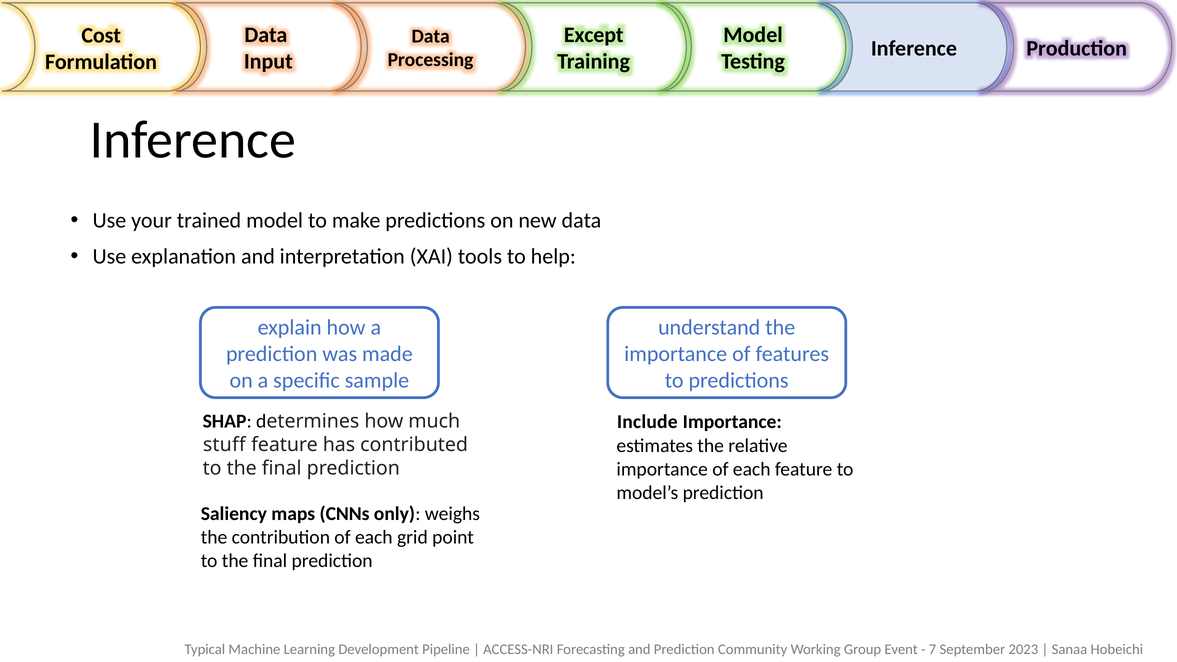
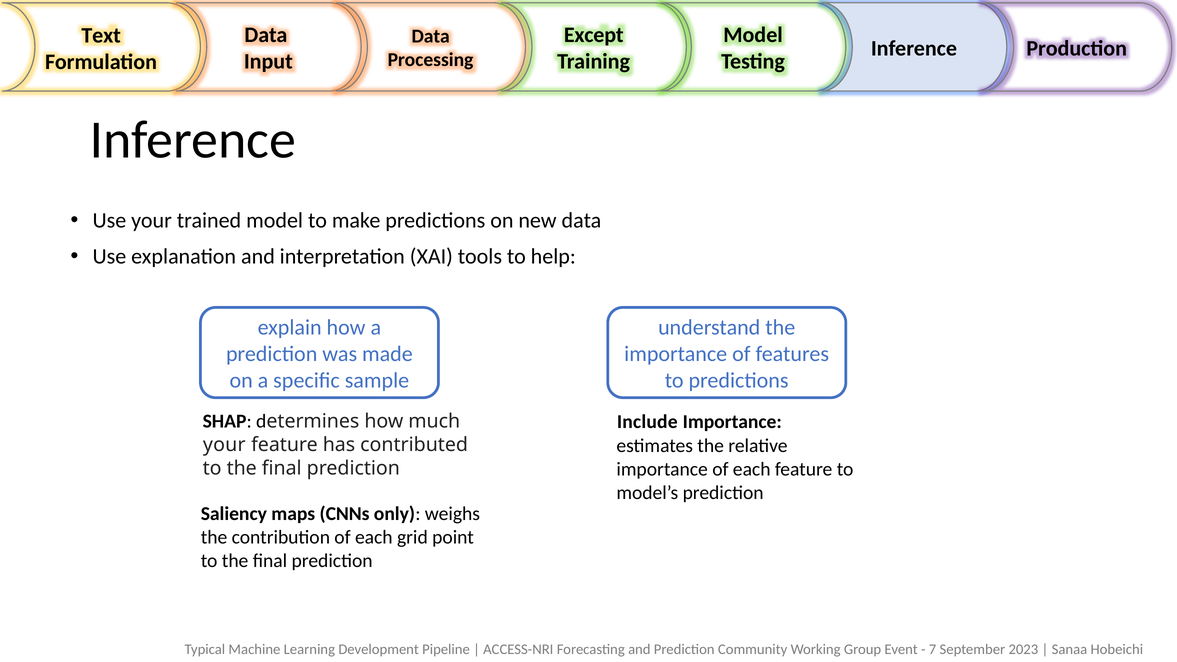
Cost: Cost -> Text
stuff at (224, 445): stuff -> your
